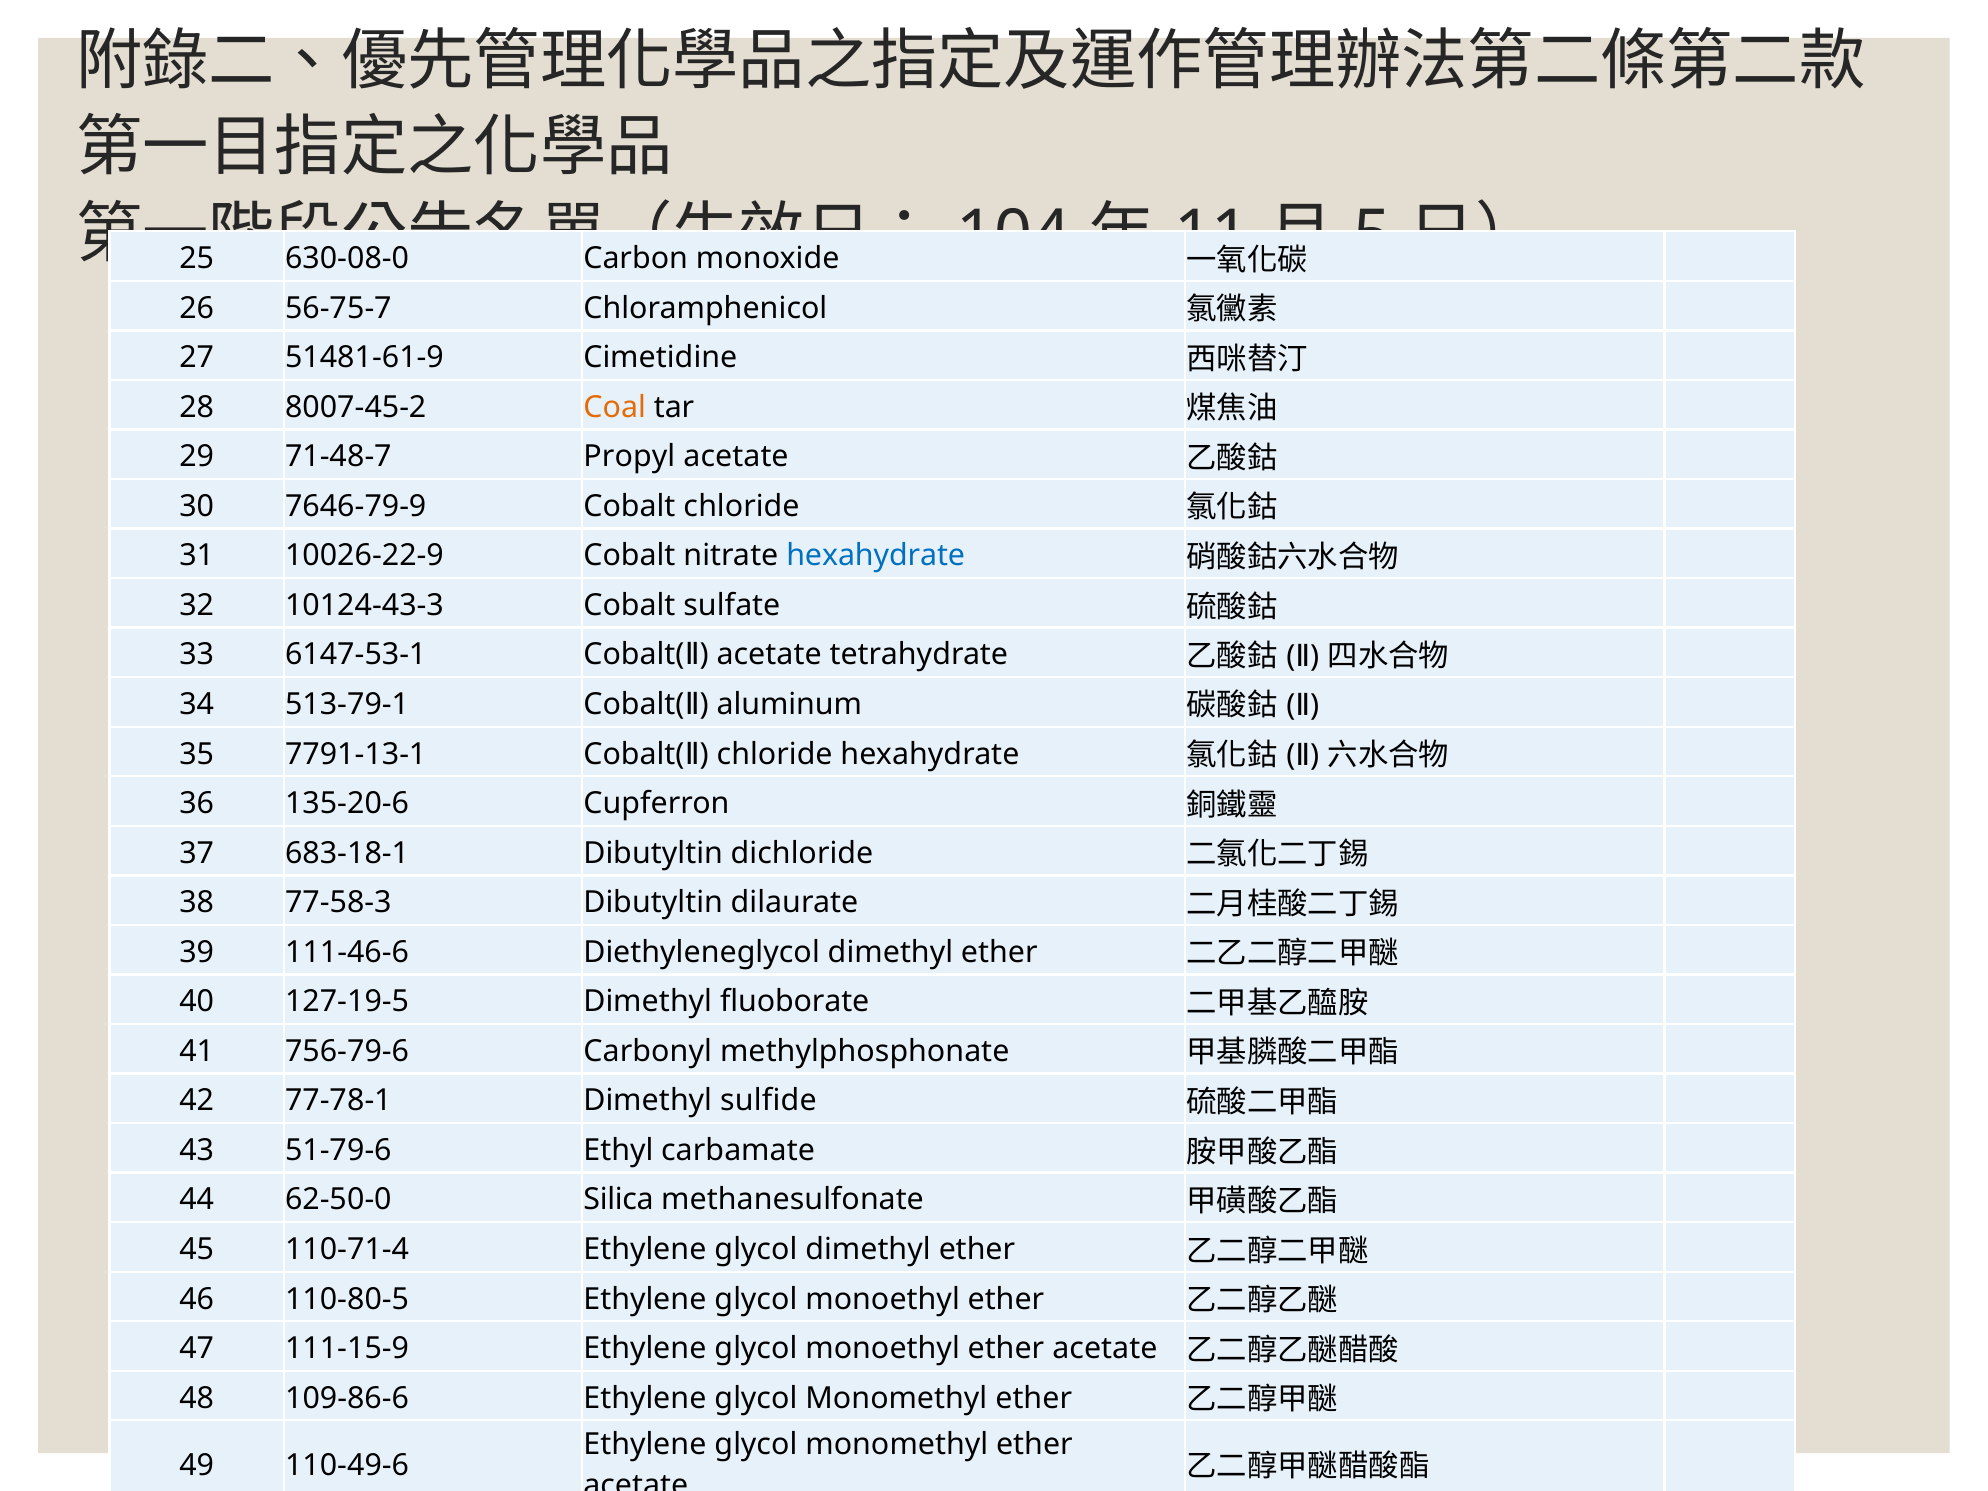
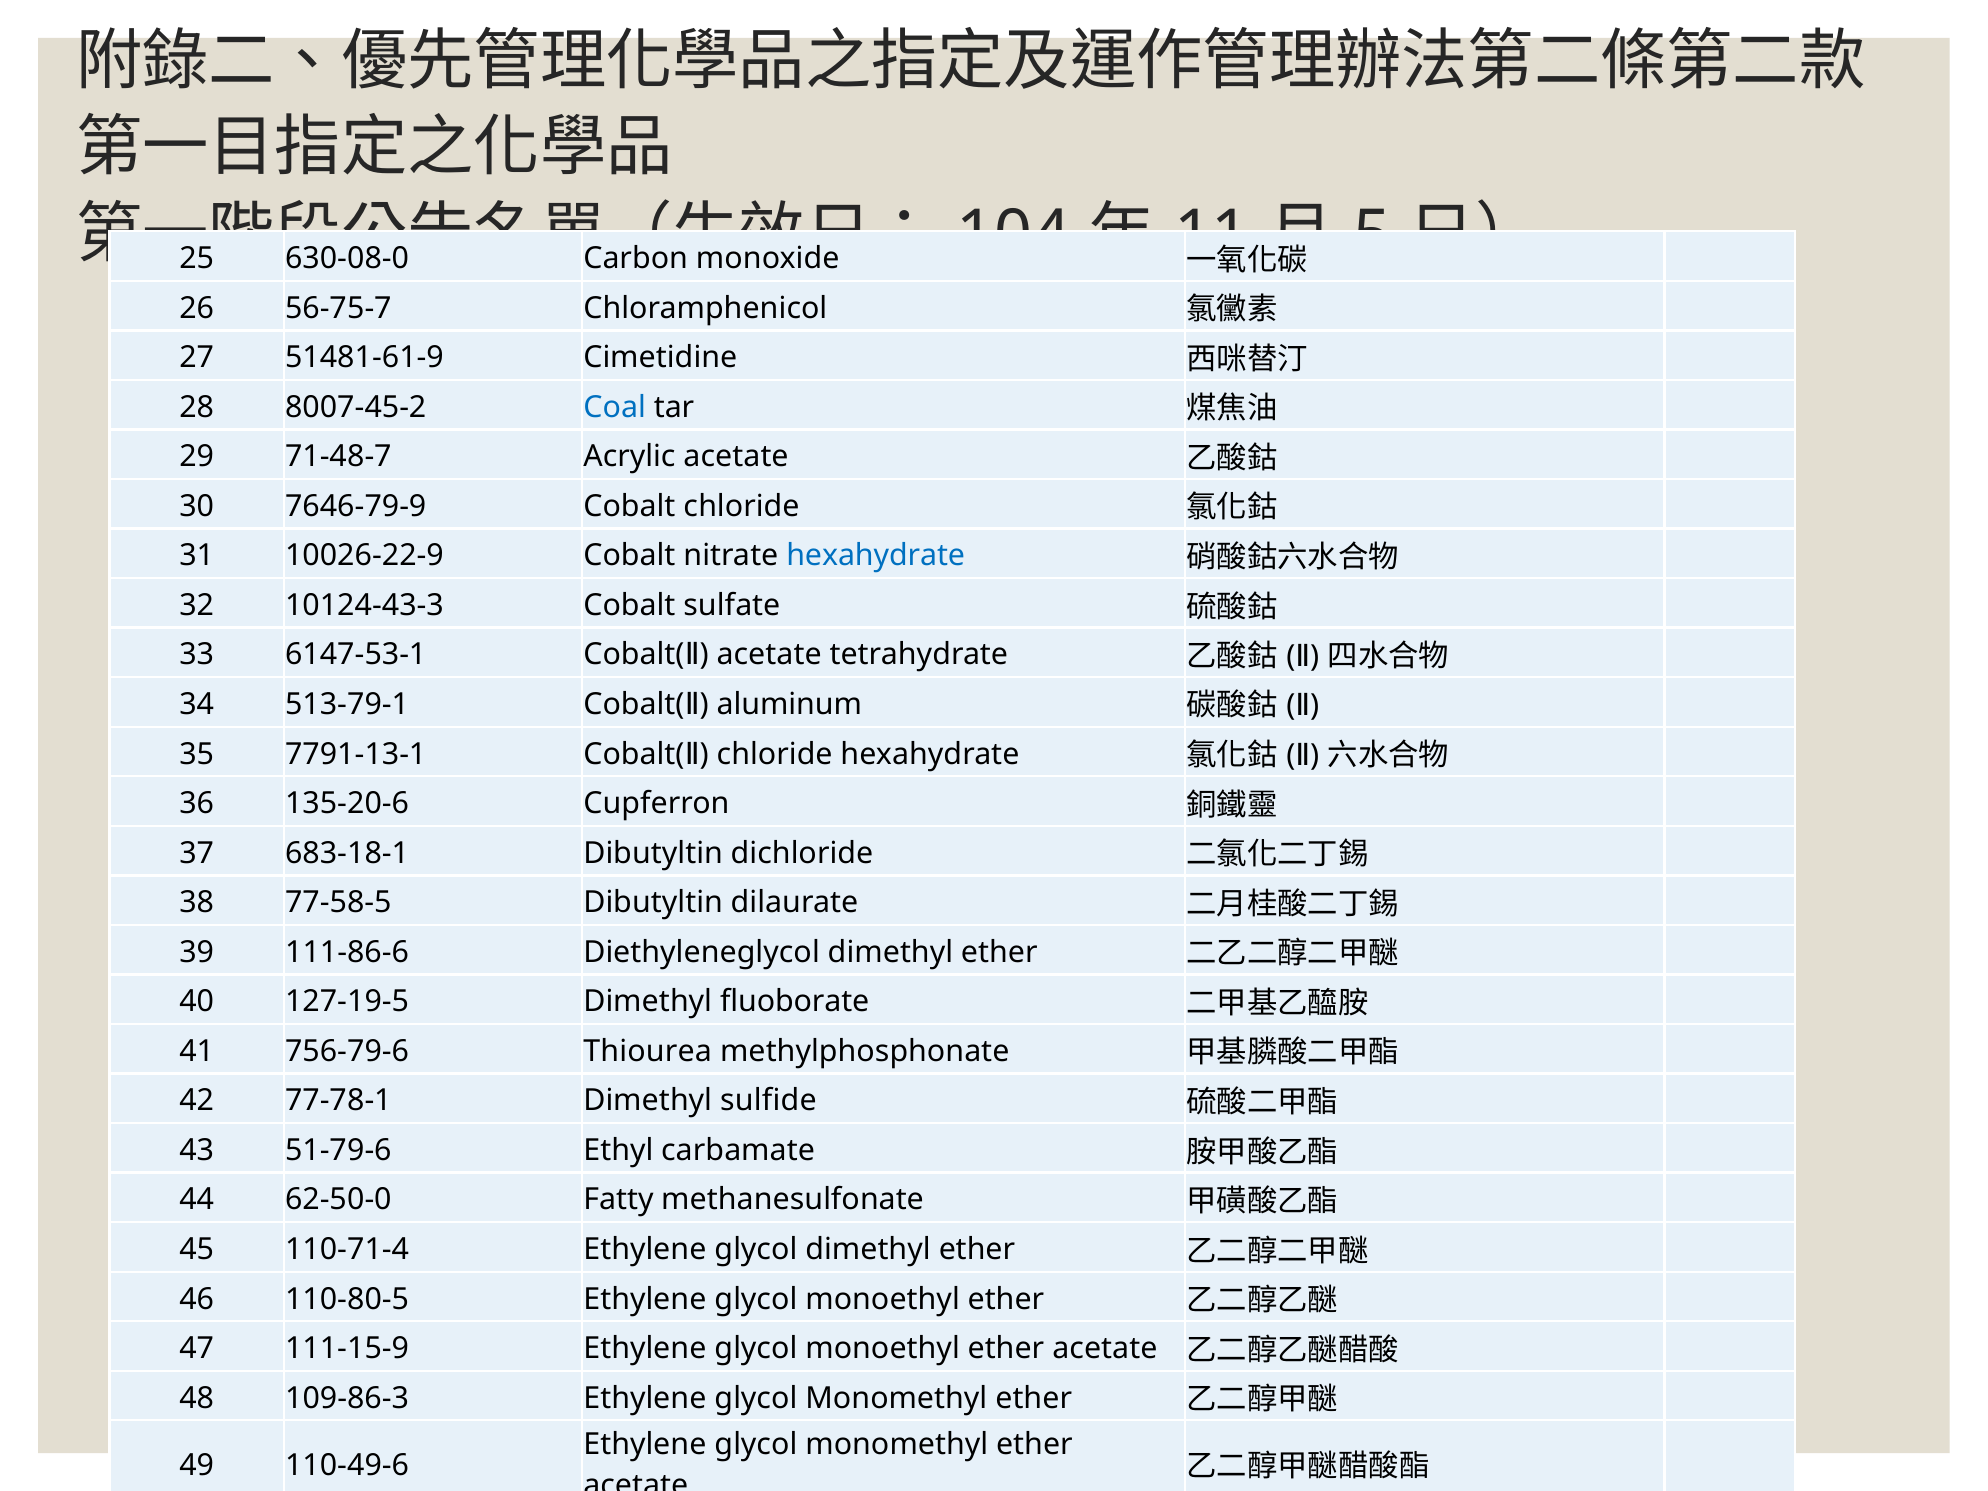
Coal colour: orange -> blue
Propyl: Propyl -> Acrylic
77-58-3: 77-58-3 -> 77-58-5
111-46-6: 111-46-6 -> 111-86-6
Carbonyl: Carbonyl -> Thiourea
Silica: Silica -> Fatty
109-86-6: 109-86-6 -> 109-86-3
